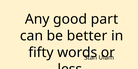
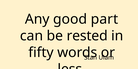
better: better -> rested
